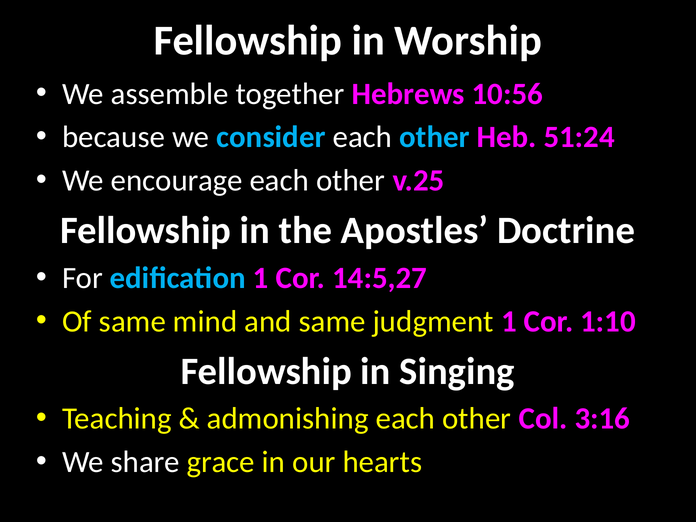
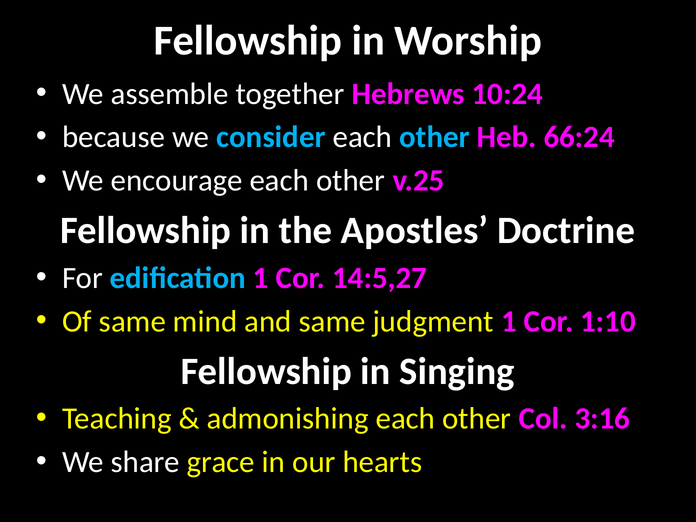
10:56: 10:56 -> 10:24
51:24: 51:24 -> 66:24
